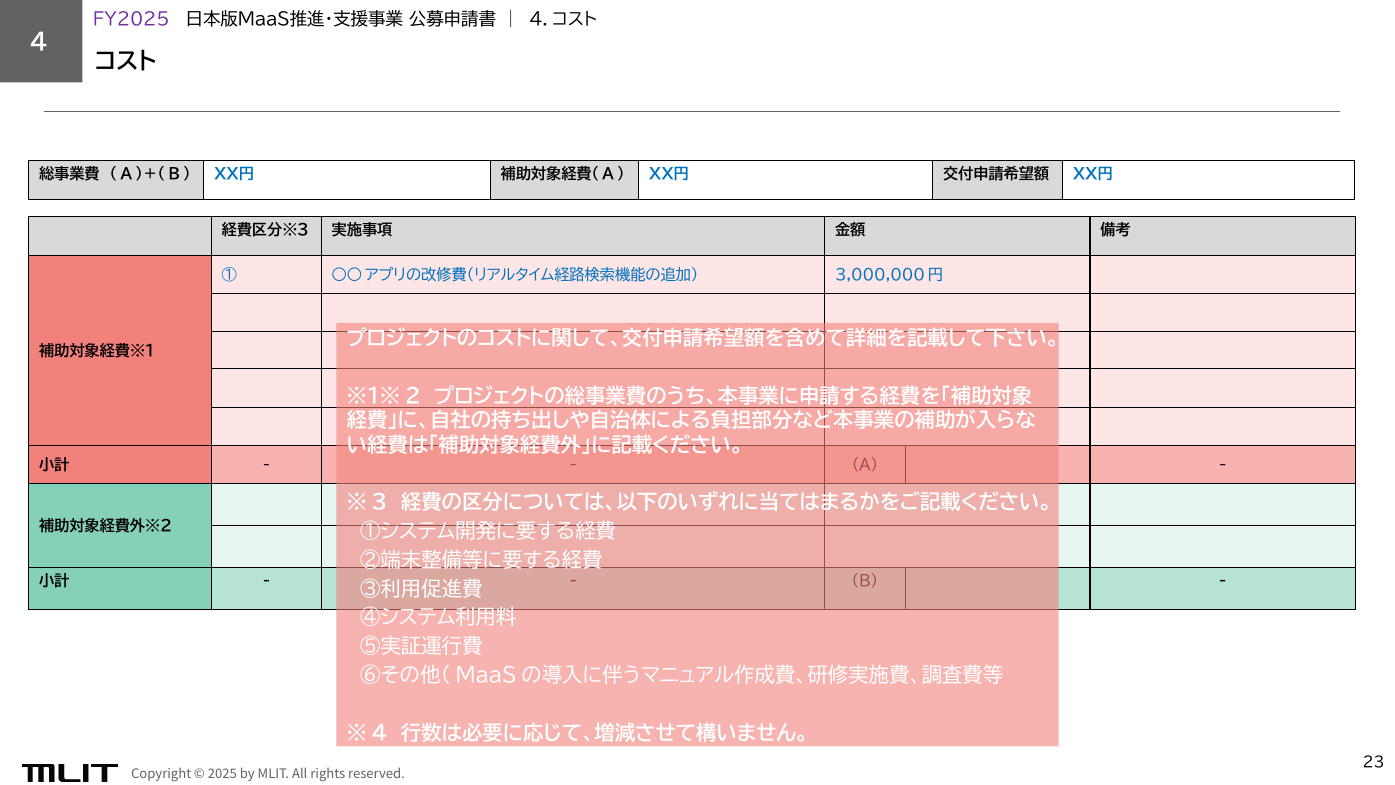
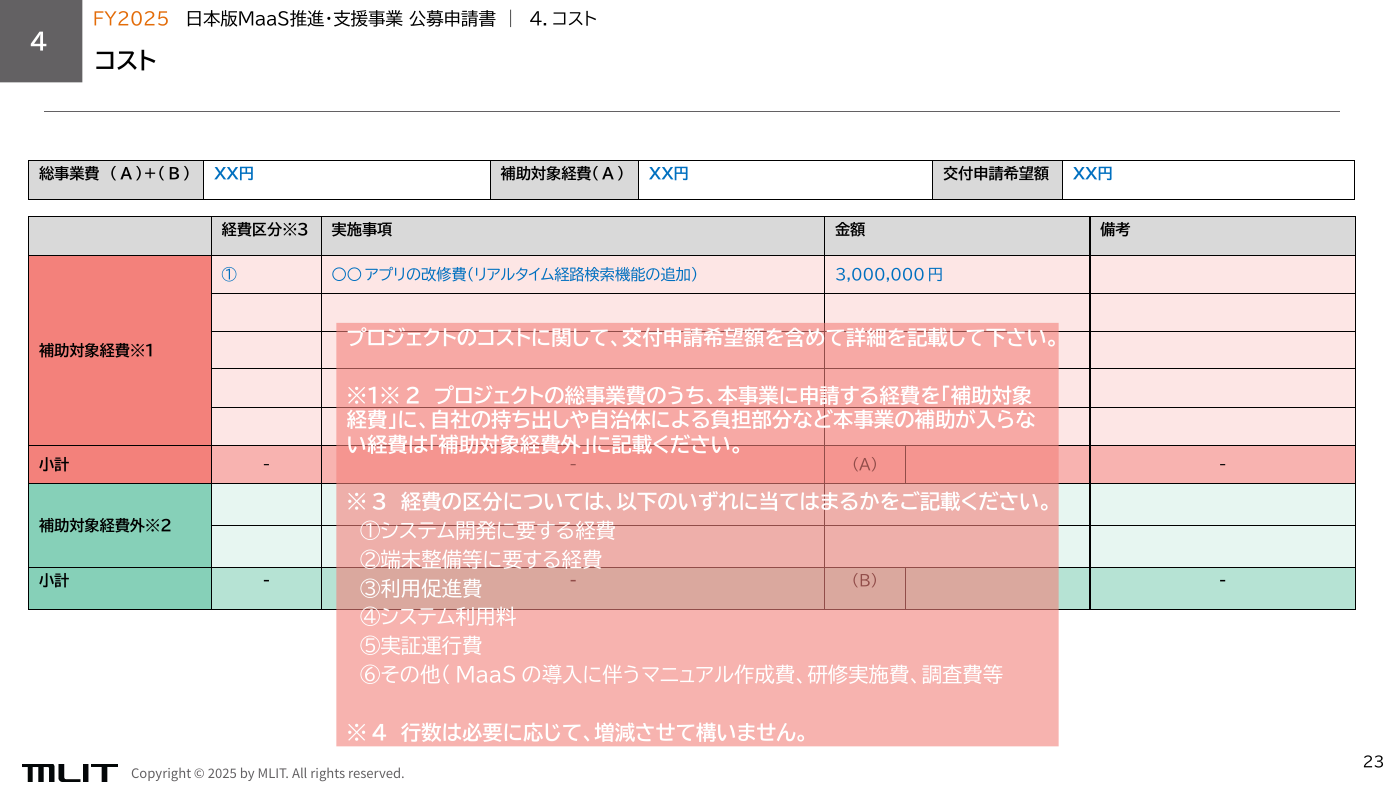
FY2025 colour: purple -> orange
